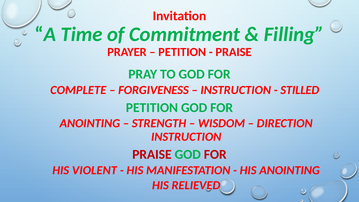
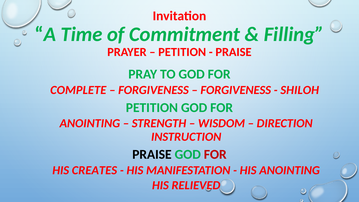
INSTRUCTION at (236, 90): INSTRUCTION -> FORGIVENESS
STILLED: STILLED -> SHILOH
PRAISE at (152, 154) colour: red -> black
VIOLENT: VIOLENT -> CREATES
